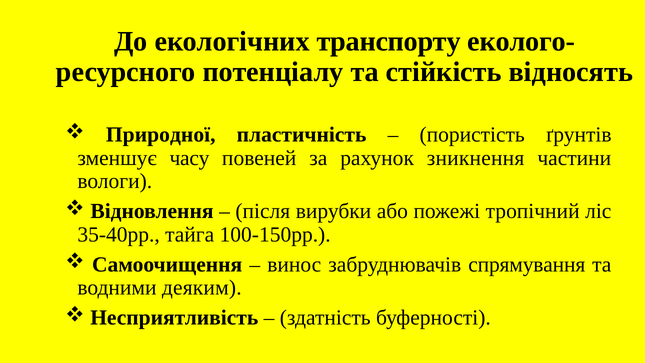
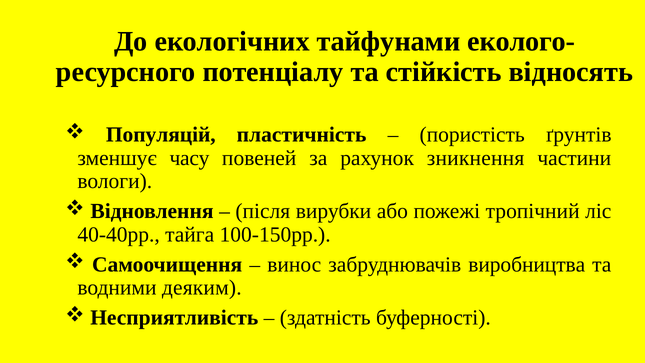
транспорту: транспорту -> тайфунами
Природної: Природної -> Популяцій
35-40рр: 35-40рр -> 40-40рр
спрямування: спрямування -> виробництва
